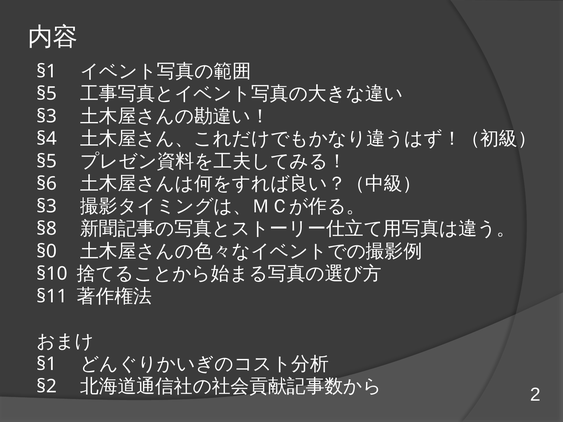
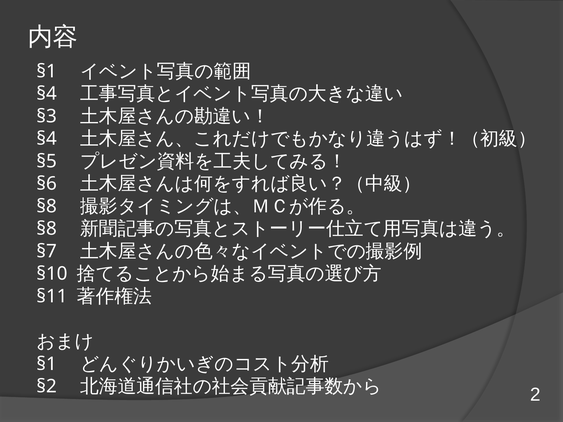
§5 at (47, 94): §5 -> §4
§3 at (47, 206): §3 -> §8
§0: §0 -> §7
